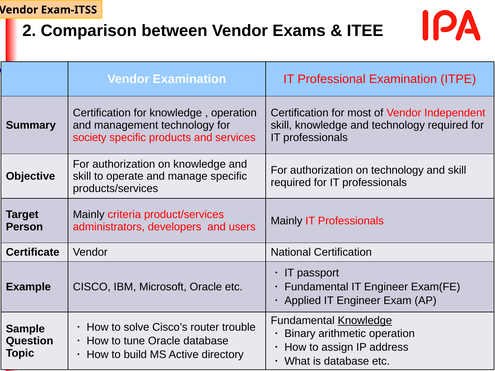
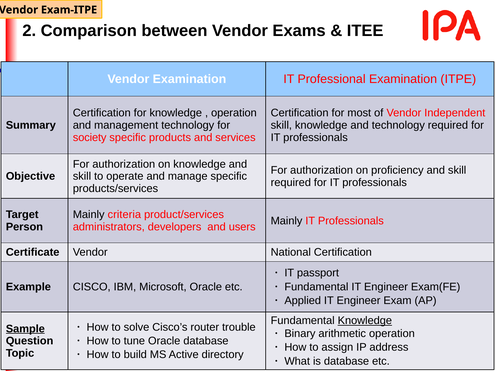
Exam-ITSS: Exam-ITSS -> Exam-ITPE
on technology: technology -> proficiency
Sample underline: none -> present
